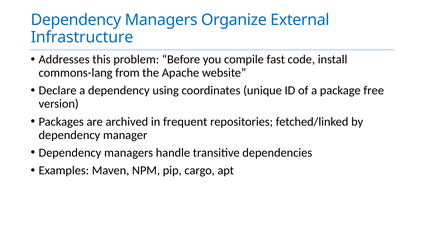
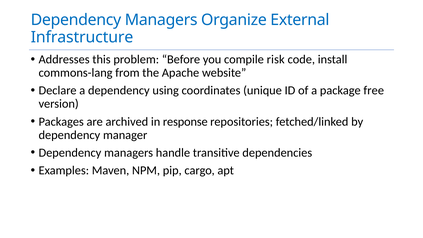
fast: fast -> risk
frequent: frequent -> response
